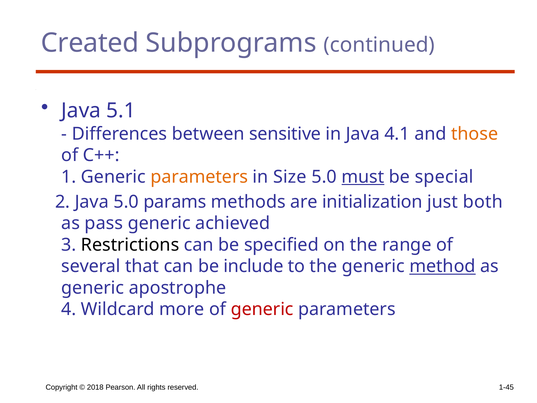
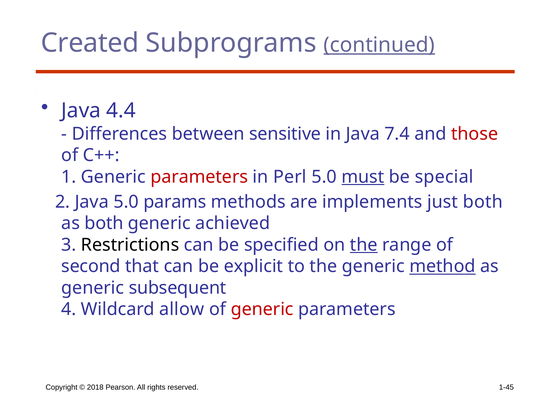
continued underline: none -> present
5.1: 5.1 -> 4.4
4.1: 4.1 -> 7.4
those colour: orange -> red
parameters at (199, 177) colour: orange -> red
Size: Size -> Perl
initialization: initialization -> implements
as pass: pass -> both
the at (364, 245) underline: none -> present
several: several -> second
include: include -> explicit
apostrophe: apostrophe -> subsequent
more: more -> allow
